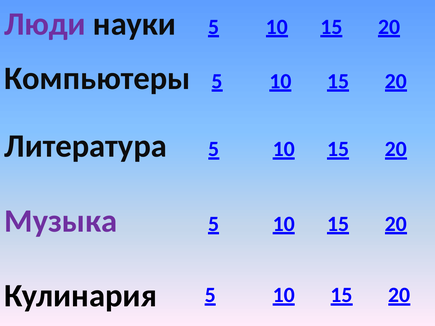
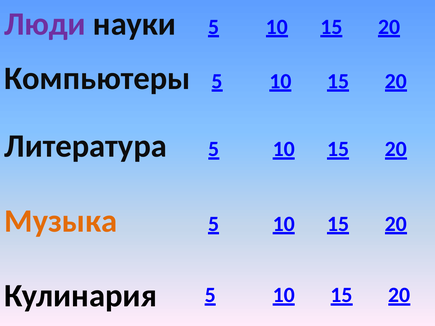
Музыка colour: purple -> orange
